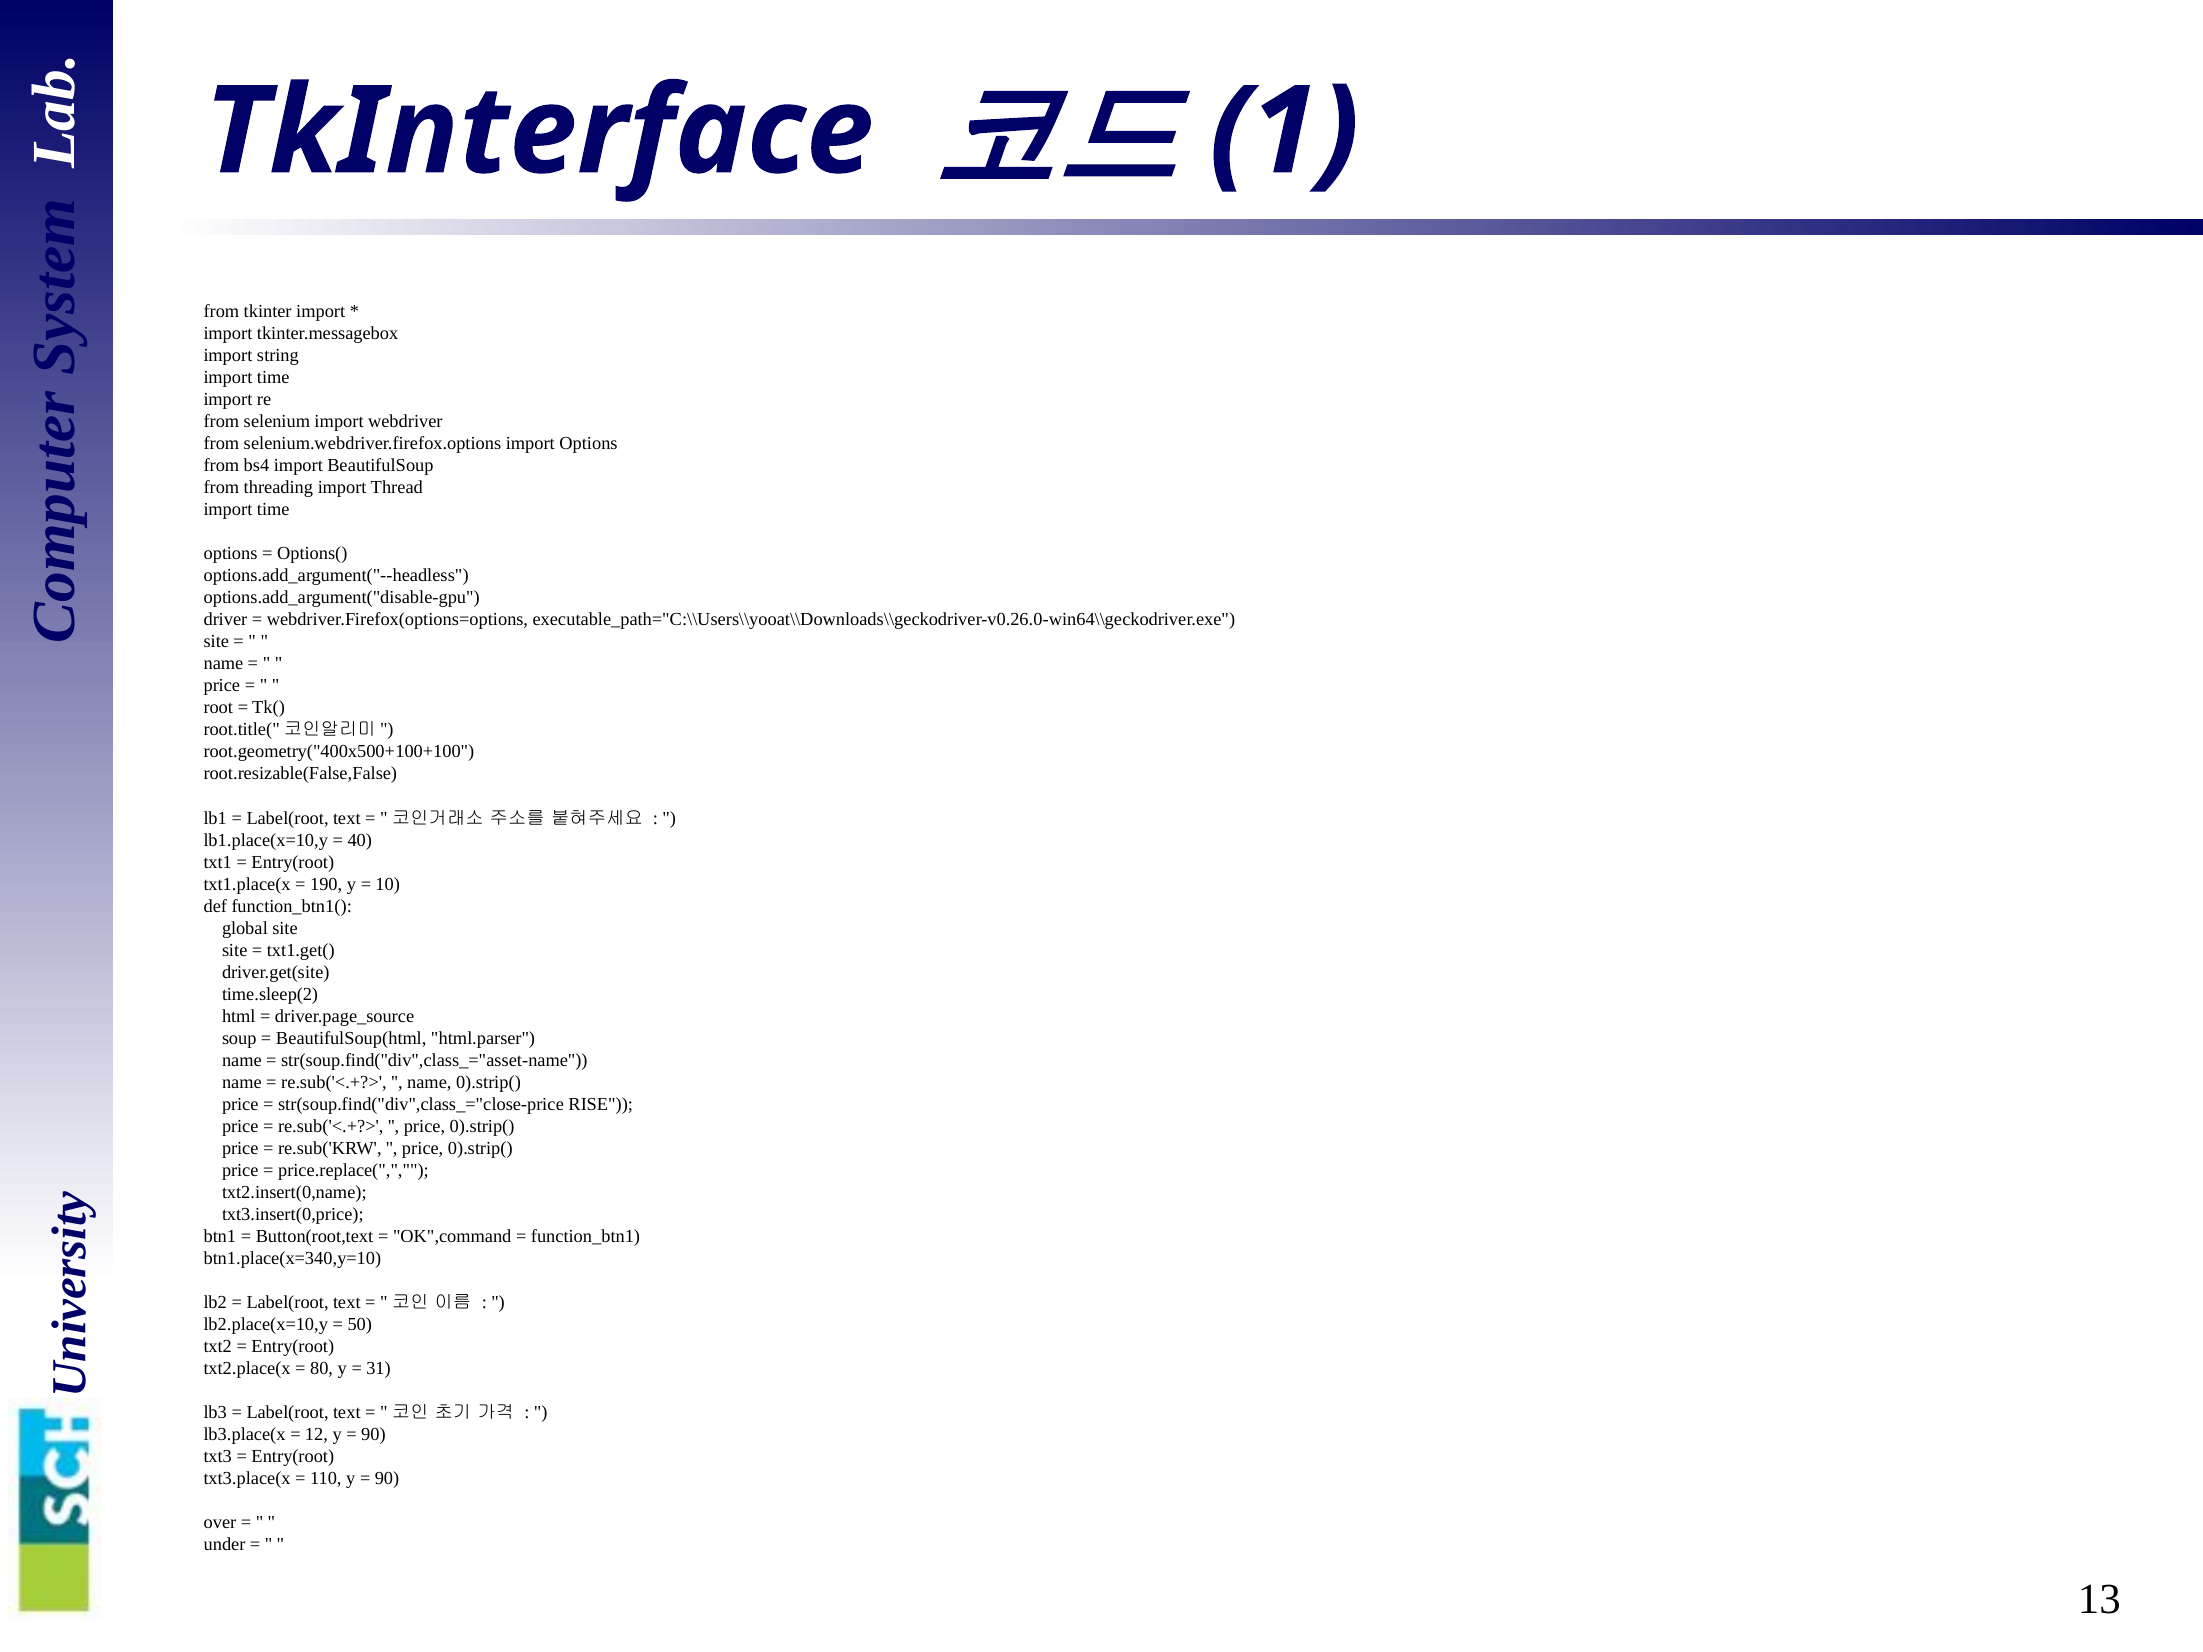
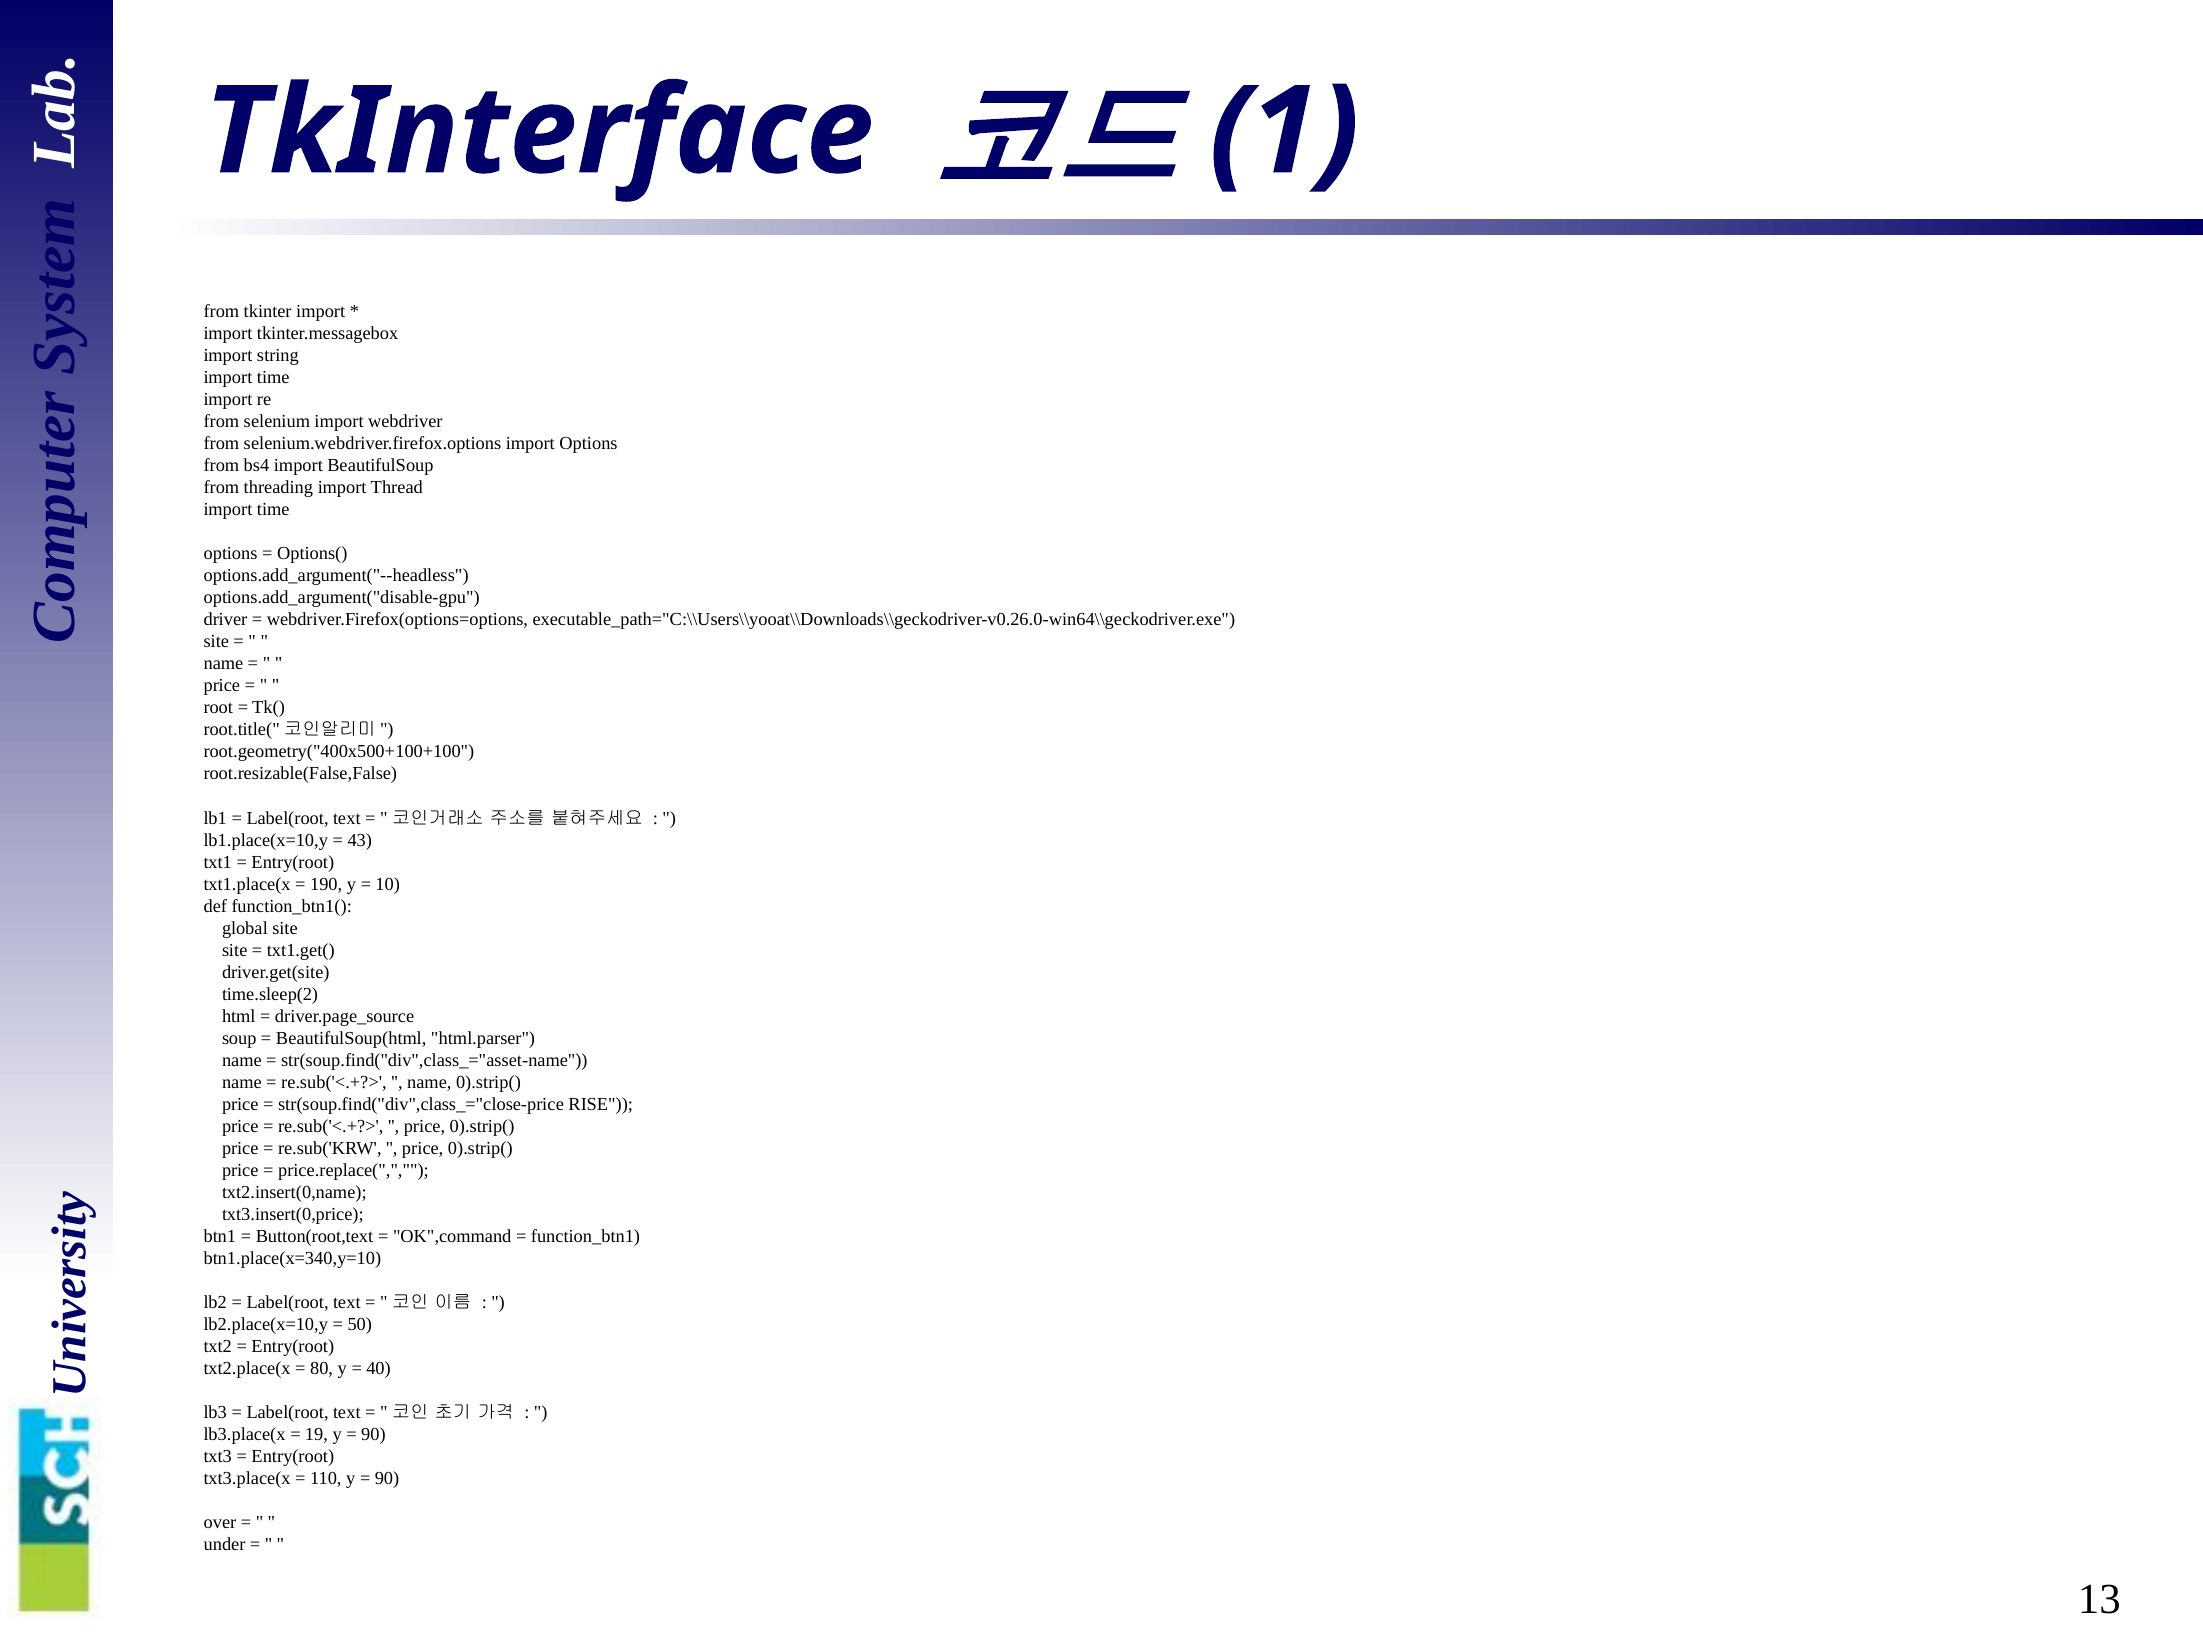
40: 40 -> 43
31: 31 -> 40
12: 12 -> 19
